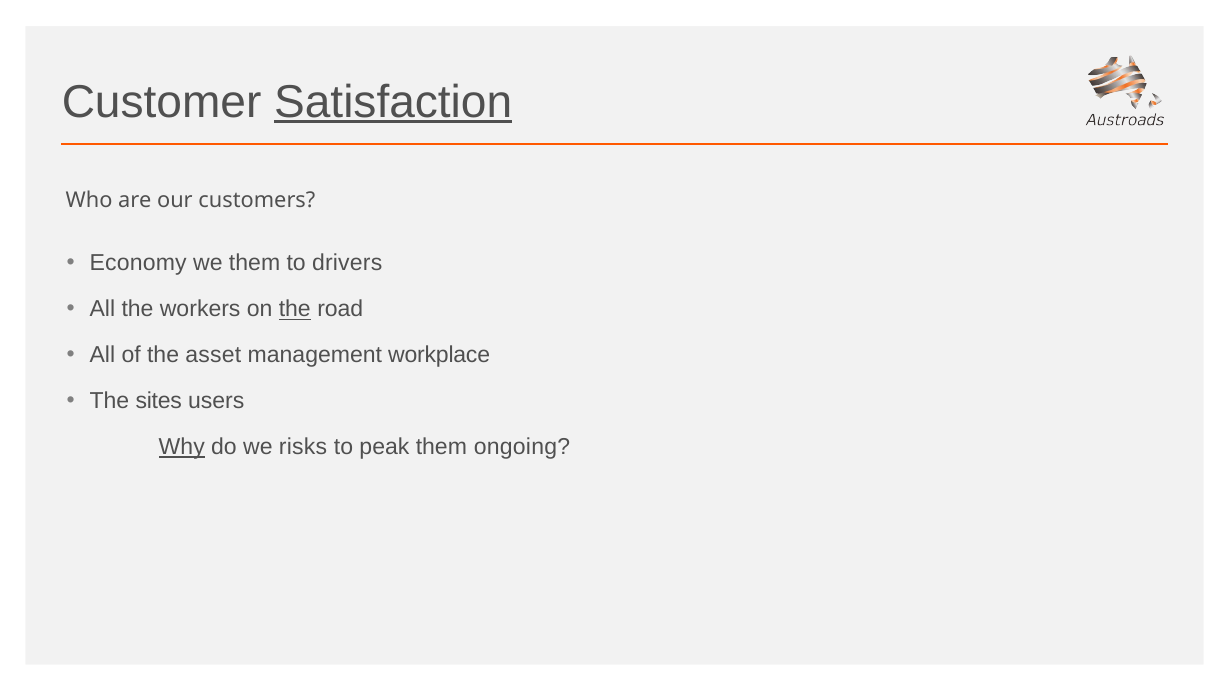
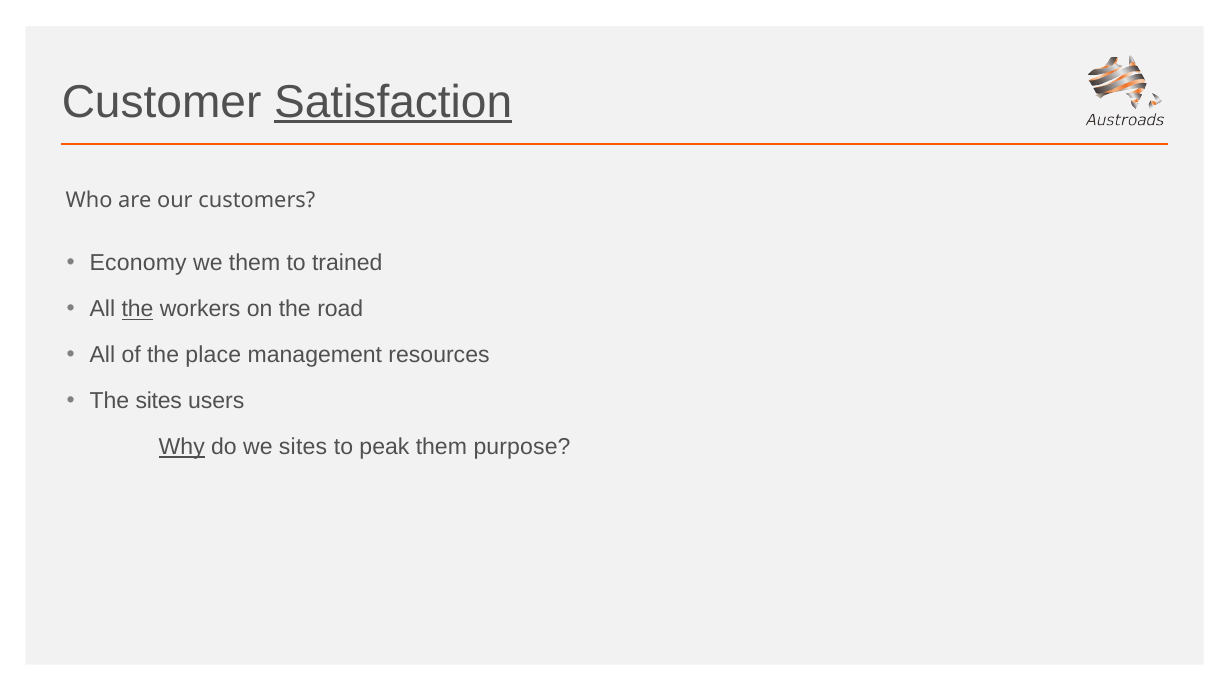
drivers: drivers -> trained
the at (138, 309) underline: none -> present
the at (295, 309) underline: present -> none
asset: asset -> place
workplace: workplace -> resources
we risks: risks -> sites
ongoing: ongoing -> purpose
